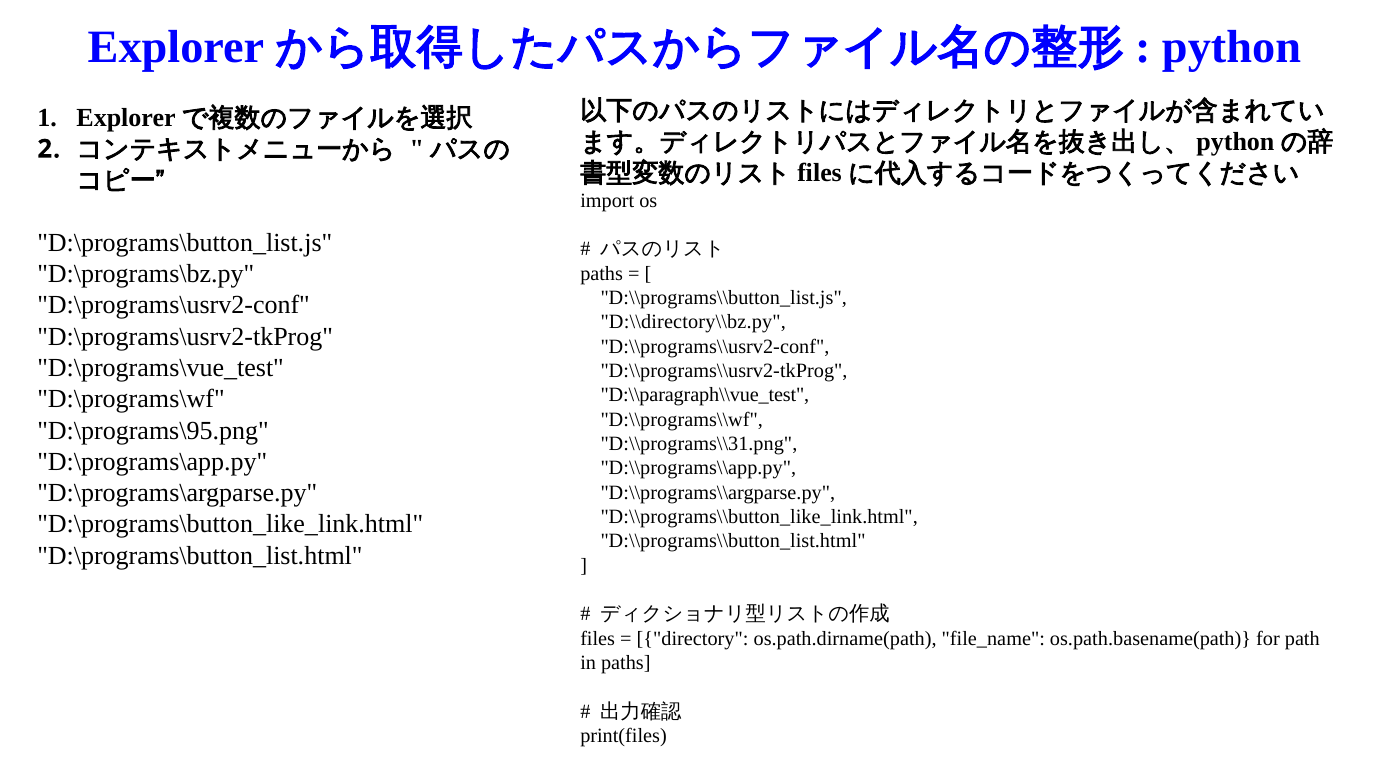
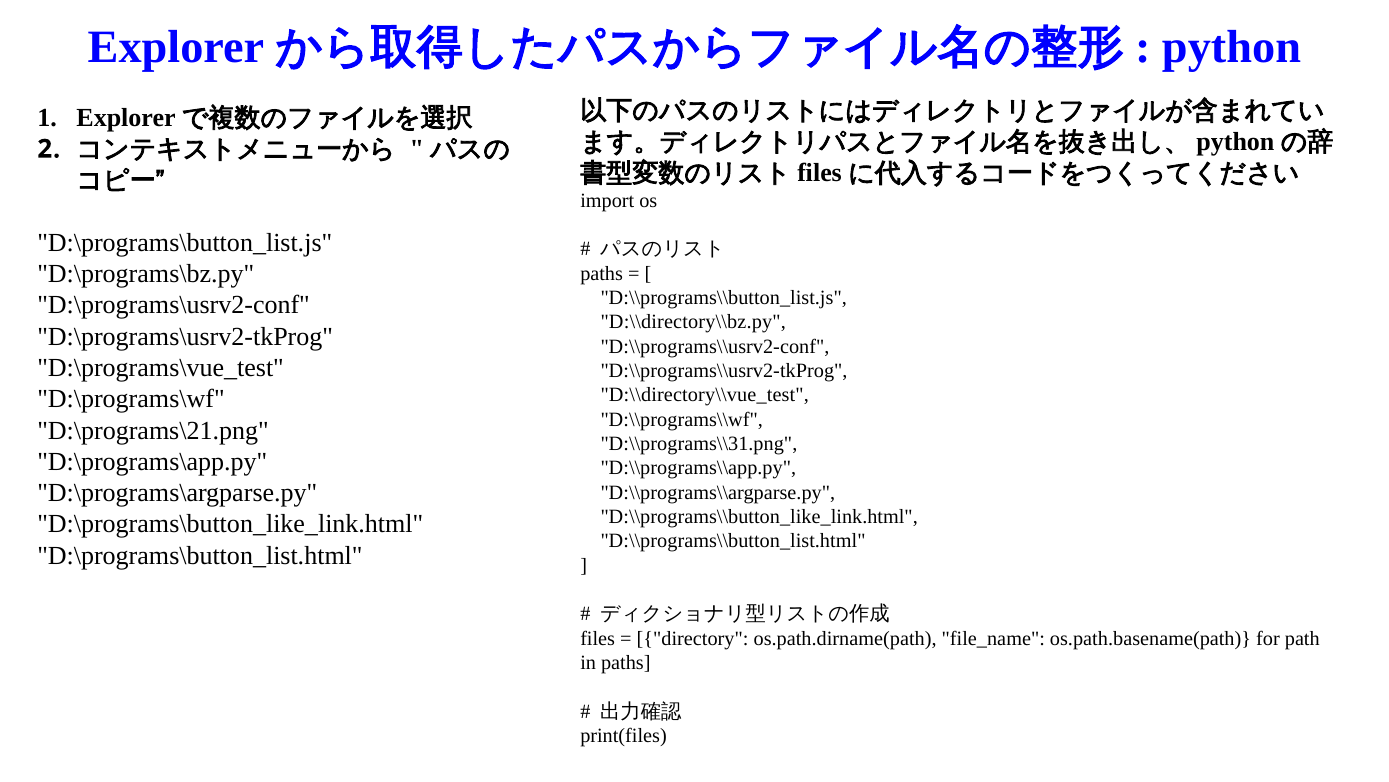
D:\\paragraph\\vue_test: D:\\paragraph\\vue_test -> D:\\directory\\vue_test
D:\programs\95.png: D:\programs\95.png -> D:\programs\21.png
